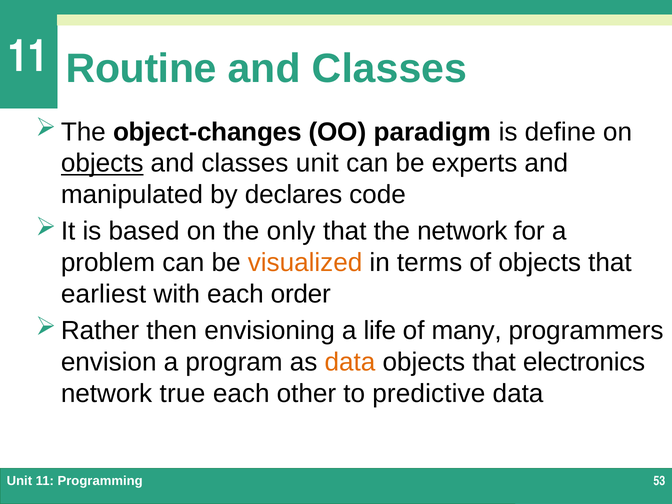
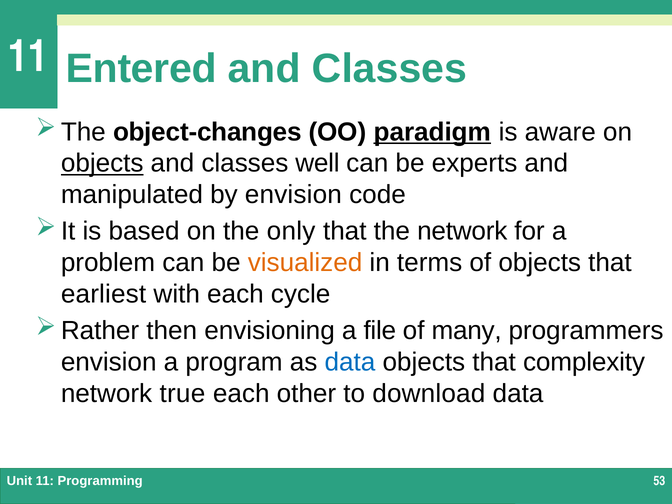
Routine: Routine -> Entered
paradigm underline: none -> present
define: define -> aware
classes unit: unit -> well
by declares: declares -> envision
order: order -> cycle
life: life -> file
data at (350, 362) colour: orange -> blue
electronics: electronics -> complexity
predictive: predictive -> download
